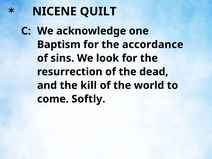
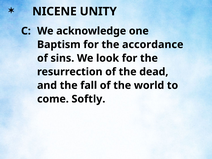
QUILT: QUILT -> UNITY
kill: kill -> fall
